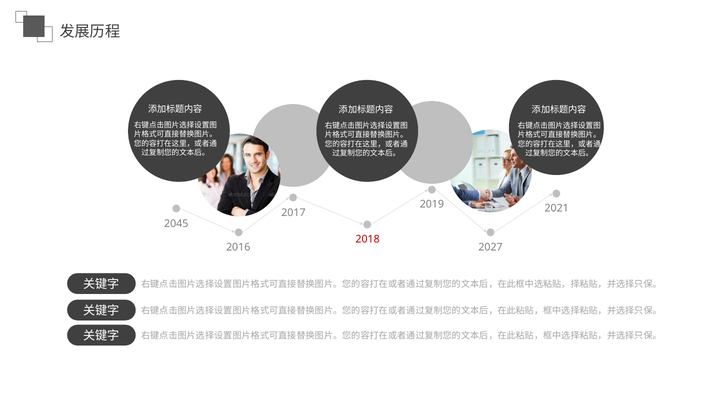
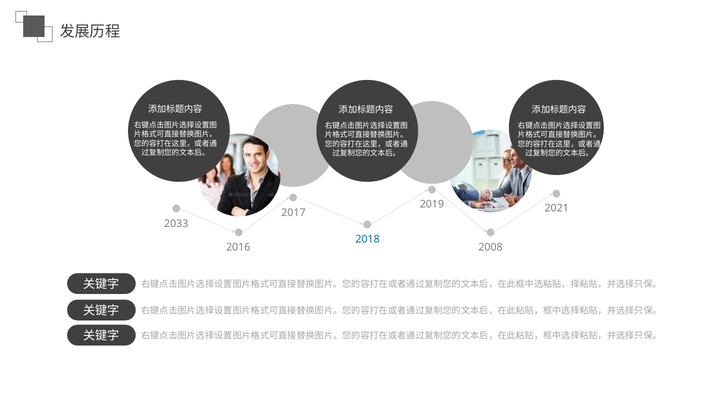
2045: 2045 -> 2033
2018 colour: red -> blue
2027: 2027 -> 2008
